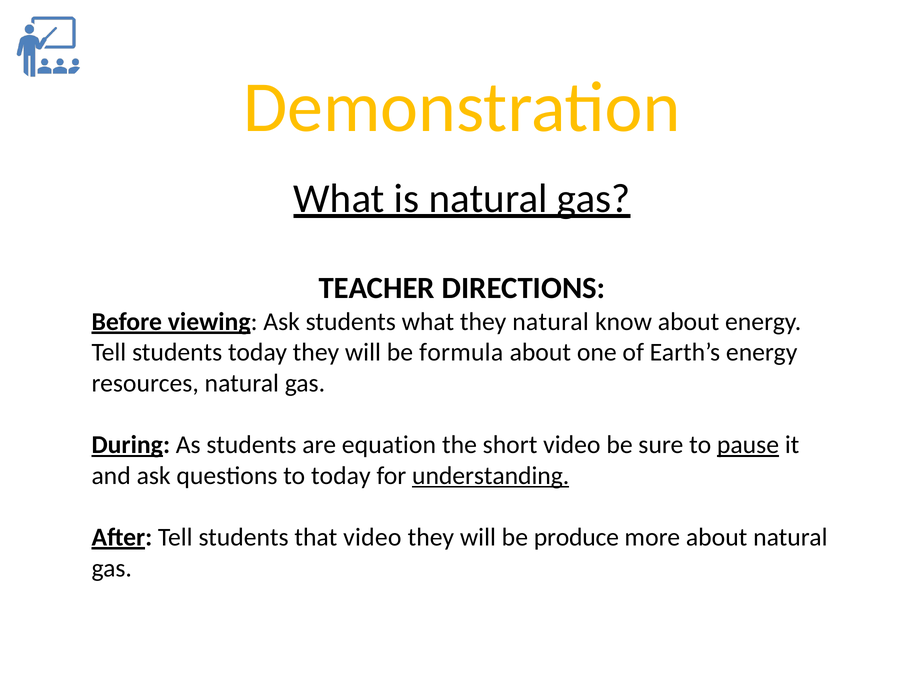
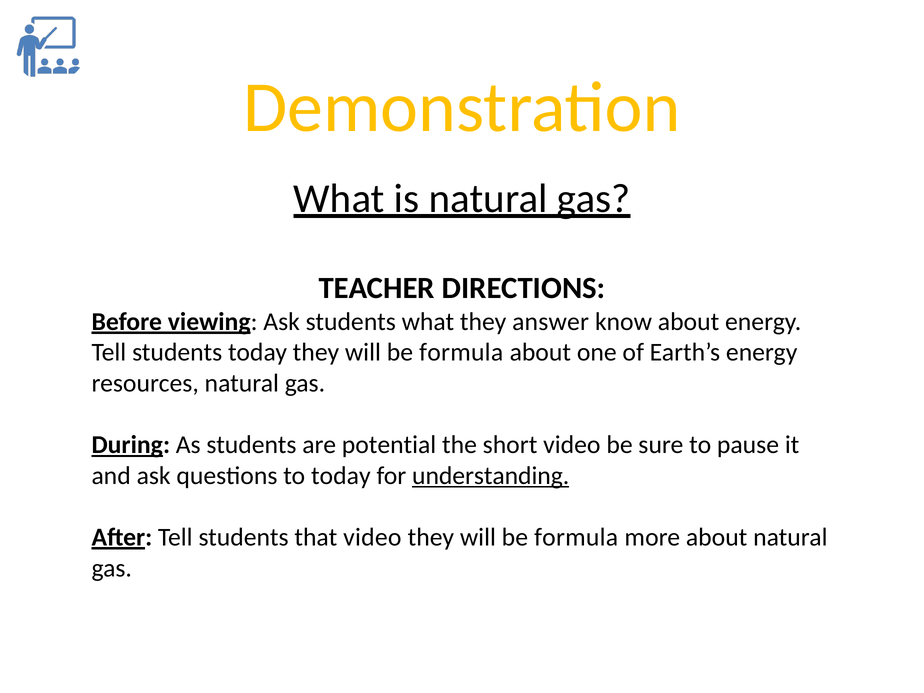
they natural: natural -> answer
equation: equation -> potential
pause underline: present -> none
produce at (576, 537): produce -> formula
